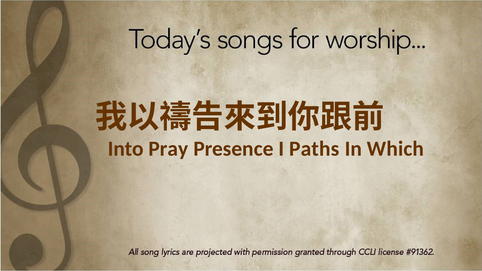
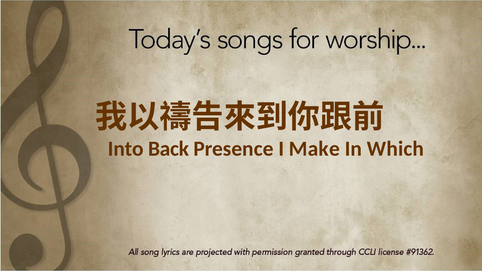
Pray: Pray -> Back
Paths: Paths -> Make
